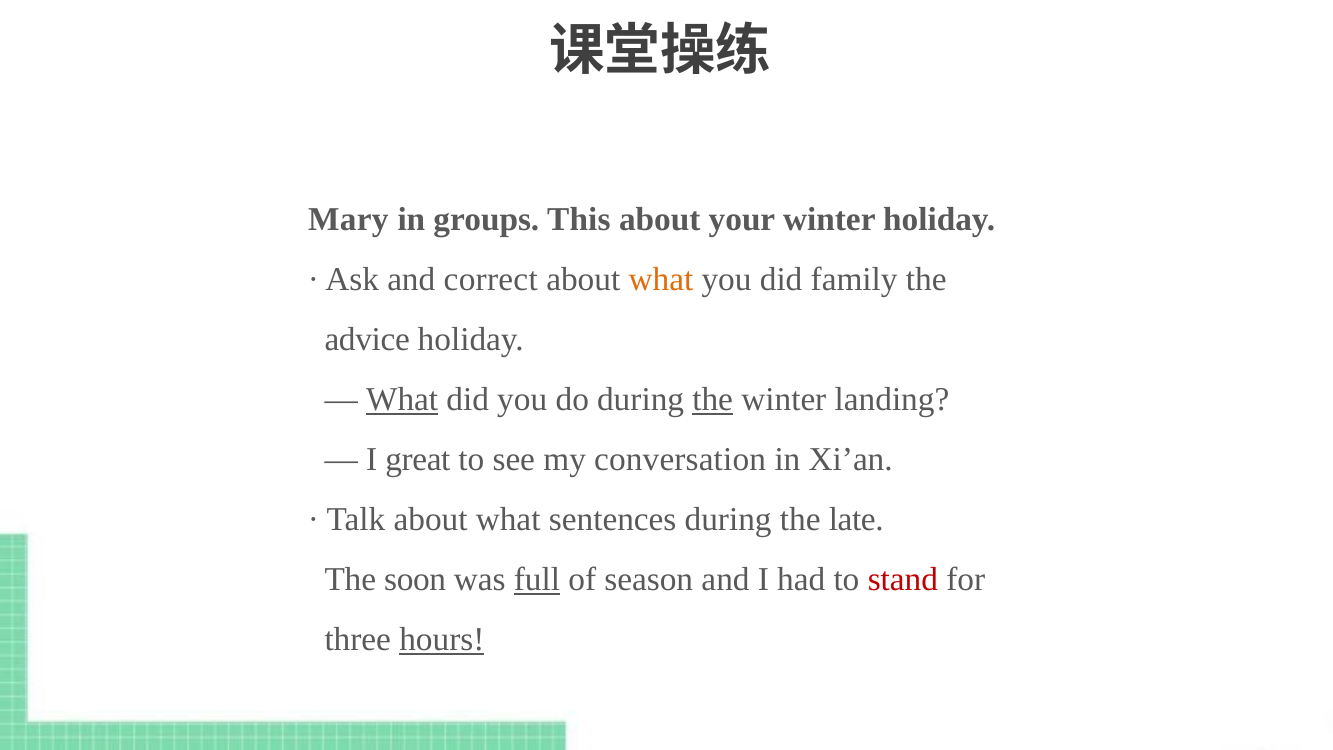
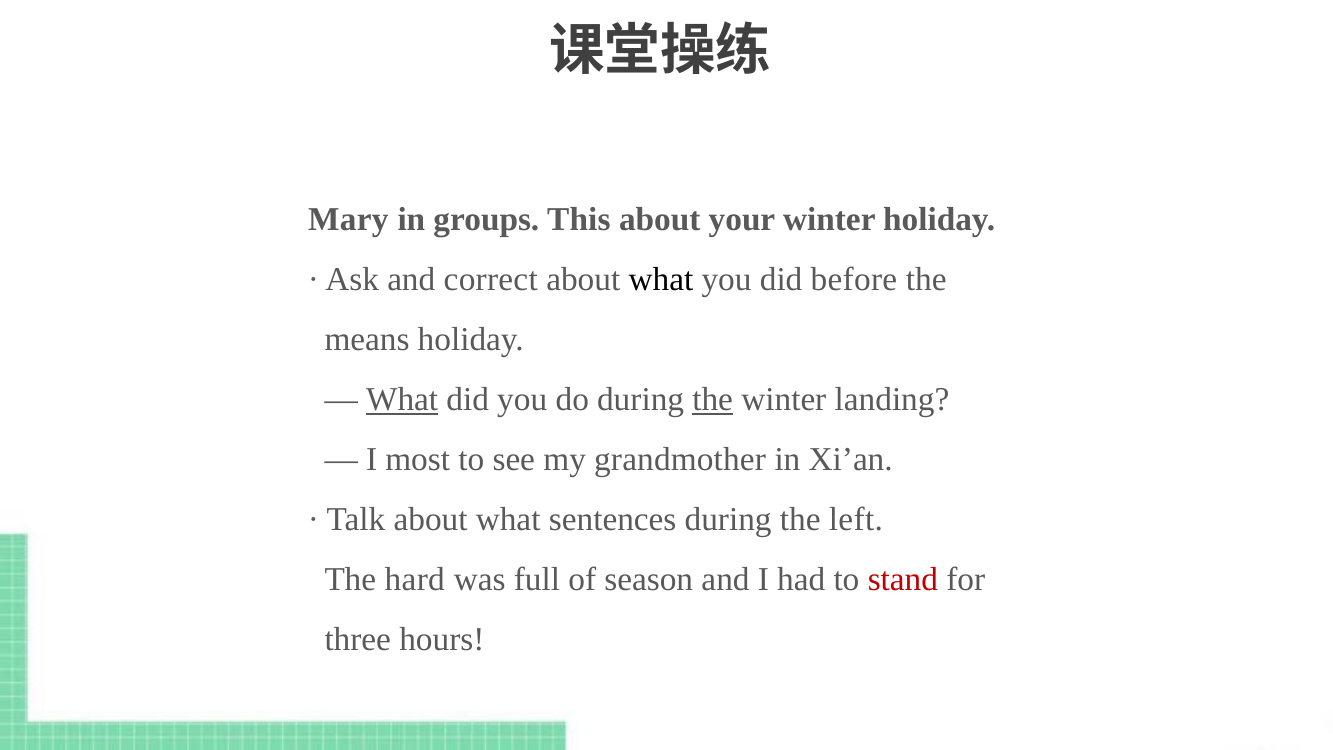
what at (661, 279) colour: orange -> black
family: family -> before
advice: advice -> means
great: great -> most
conversation: conversation -> grandmother
late: late -> left
soon: soon -> hard
full underline: present -> none
hours underline: present -> none
